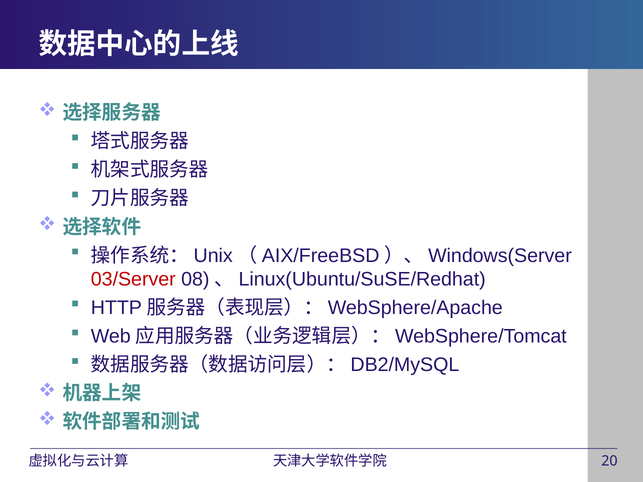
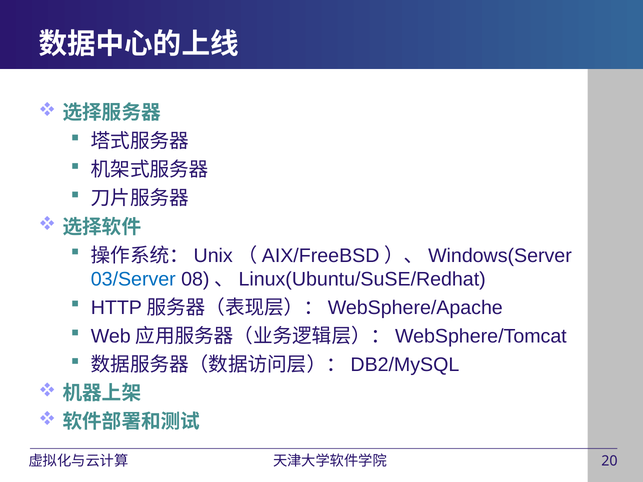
03/Server colour: red -> blue
